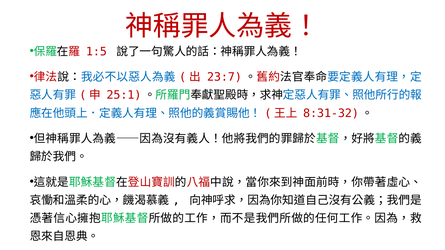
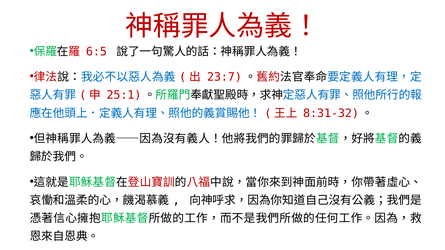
1:5: 1:5 -> 6:5
